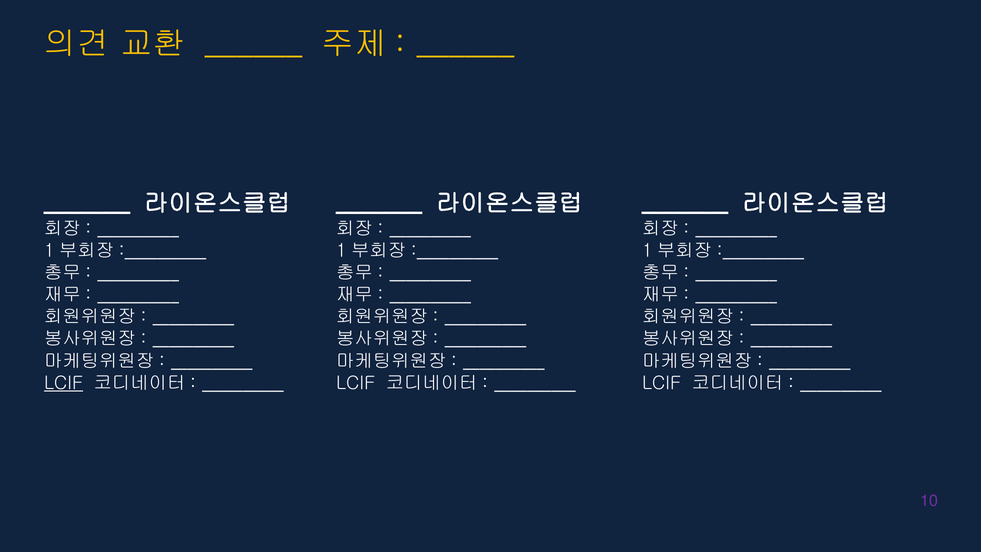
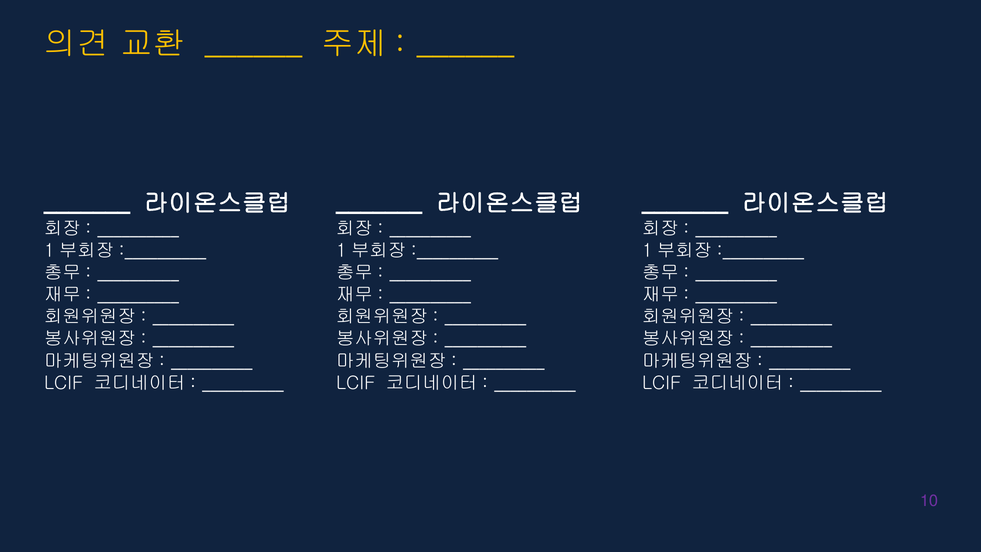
LCIF at (64, 383) underline: present -> none
